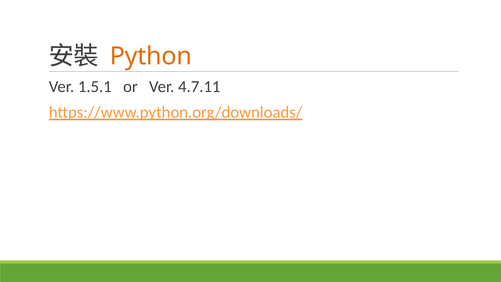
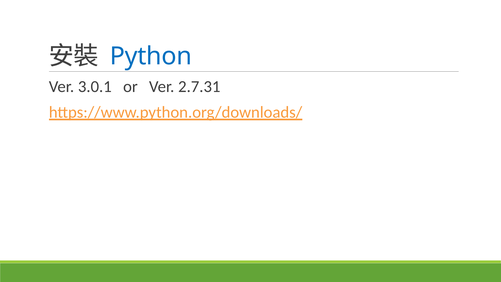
Python colour: orange -> blue
1.5.1: 1.5.1 -> 3.0.1
4.7.11: 4.7.11 -> 2.7.31
